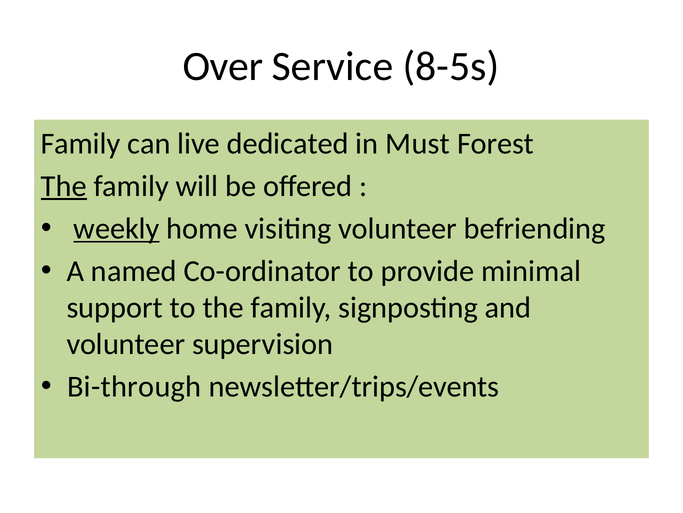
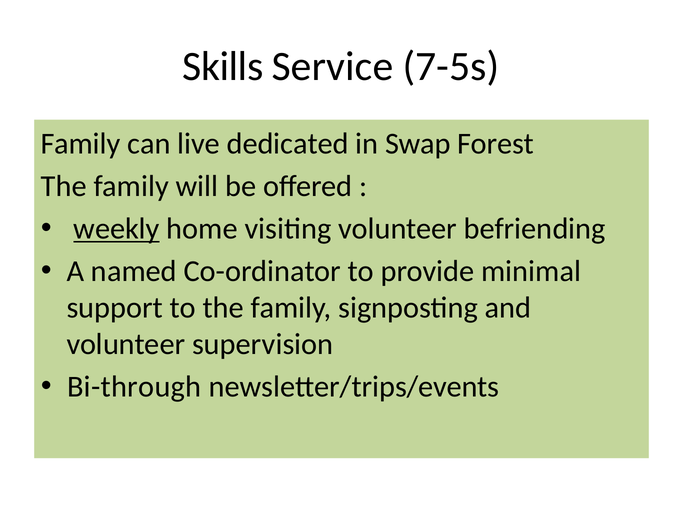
Over: Over -> Skills
8-5s: 8-5s -> 7-5s
Must: Must -> Swap
The at (64, 186) underline: present -> none
